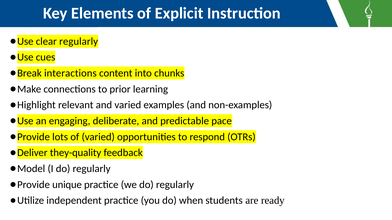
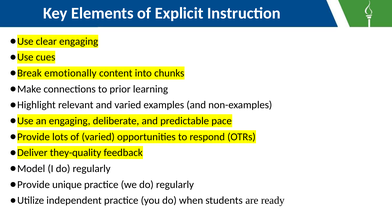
clear regularly: regularly -> engaging
interactions: interactions -> emotionally
